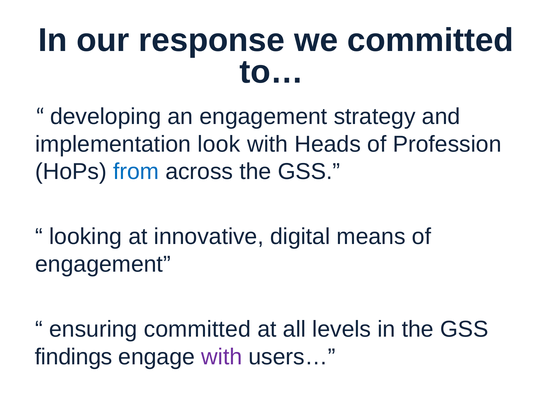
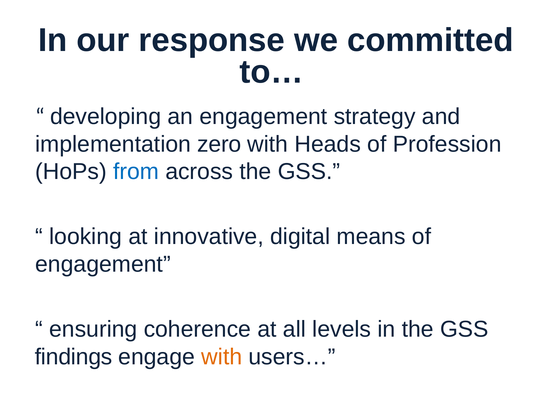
look: look -> zero
ensuring committed: committed -> coherence
with at (222, 357) colour: purple -> orange
